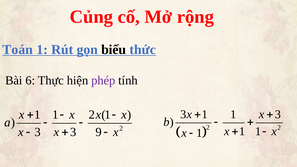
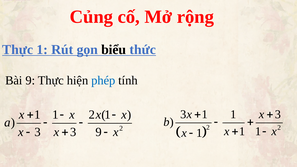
Toán at (18, 50): Toán -> Thực
Bài 6: 6 -> 9
phép colour: purple -> blue
